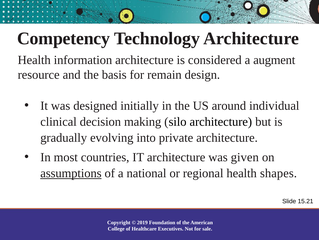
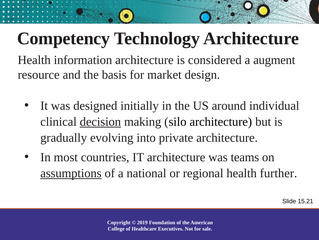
remain: remain -> market
decision underline: none -> present
given: given -> teams
shapes: shapes -> further
